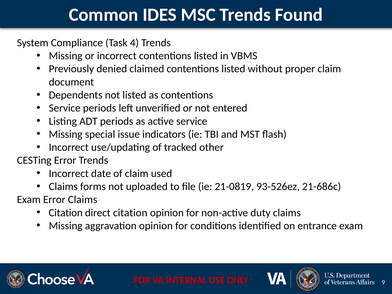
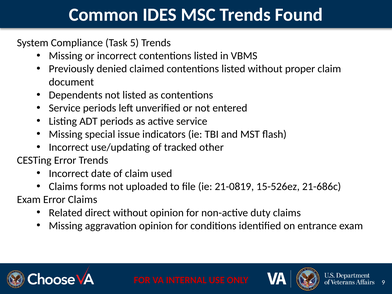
4: 4 -> 5
93-526ez: 93-526ez -> 15-526ez
Citation at (66, 213): Citation -> Related
direct citation: citation -> without
